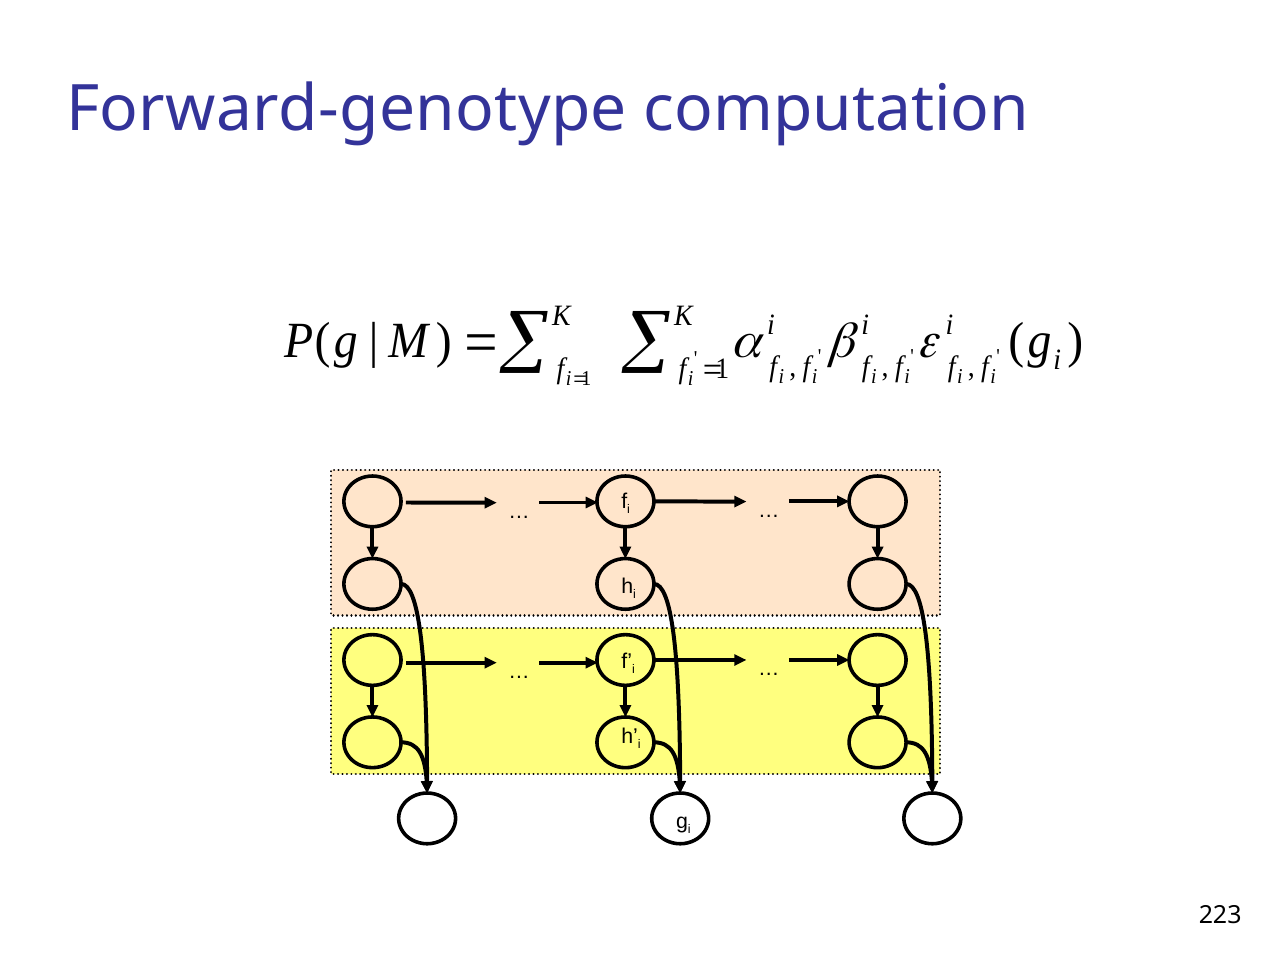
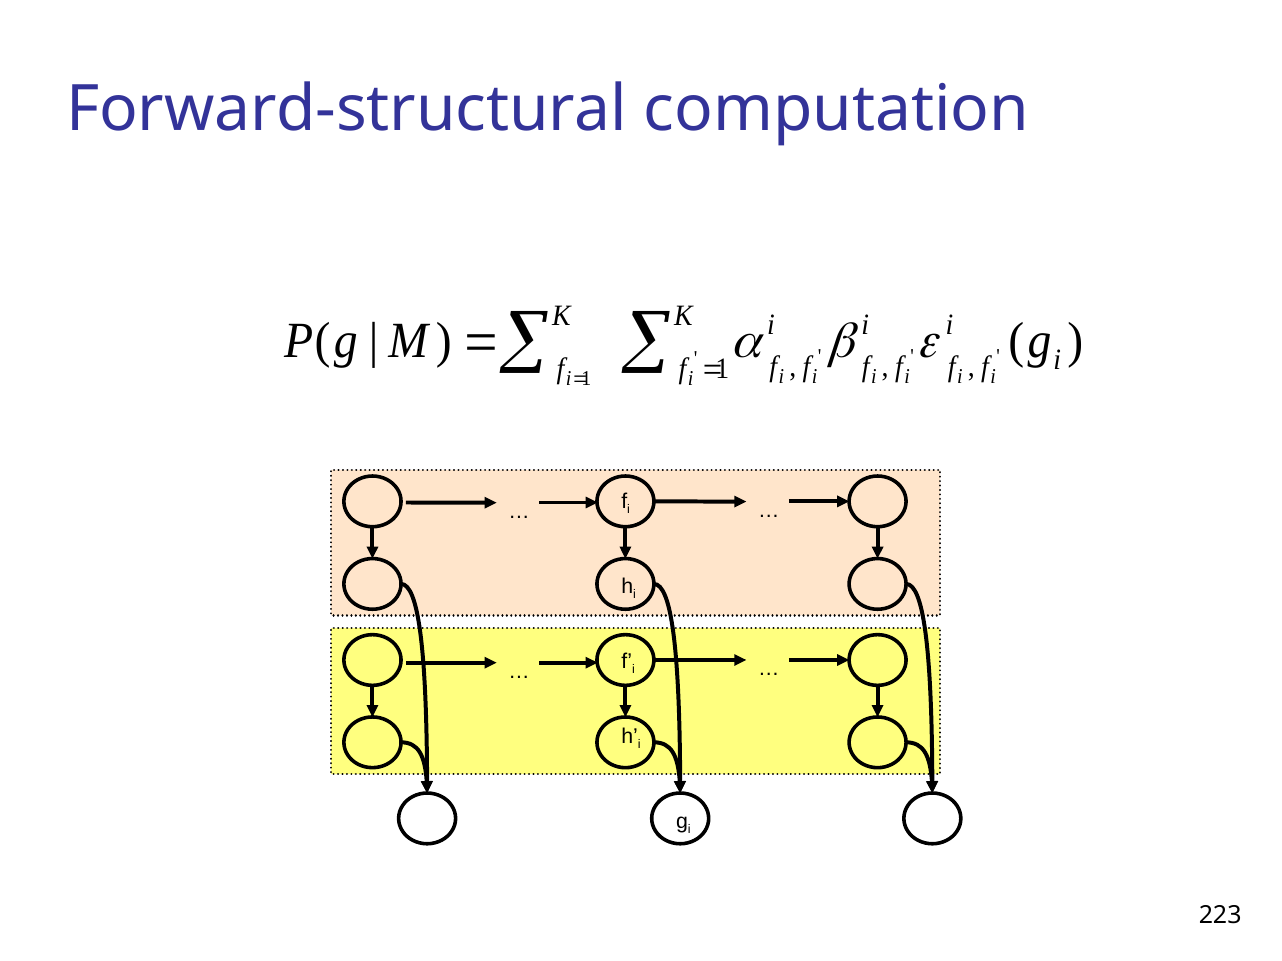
Forward-genotype: Forward-genotype -> Forward-structural
